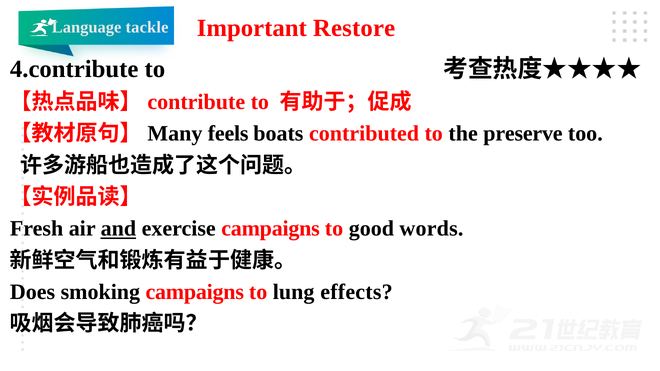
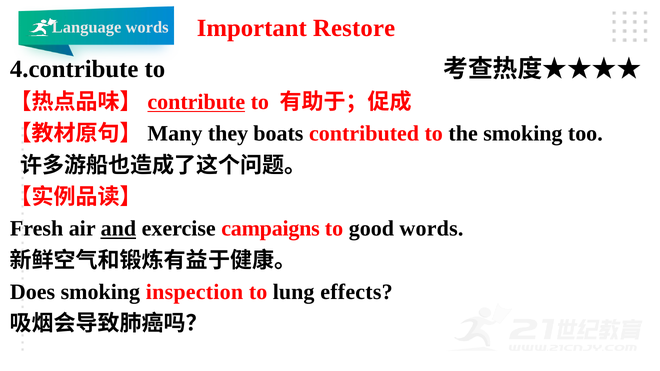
Language tackle: tackle -> words
contribute underline: none -> present
feels: feels -> they
the preserve: preserve -> smoking
smoking campaigns: campaigns -> inspection
